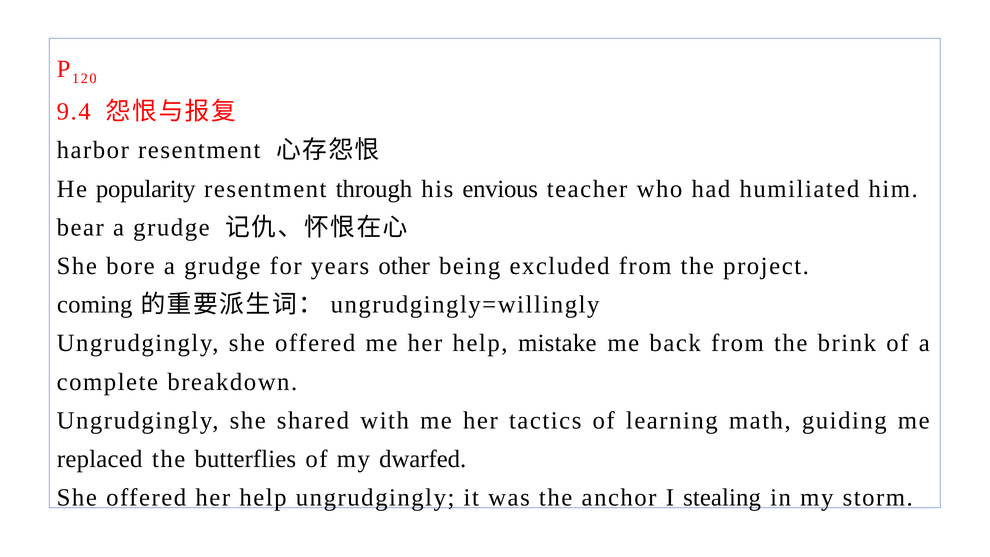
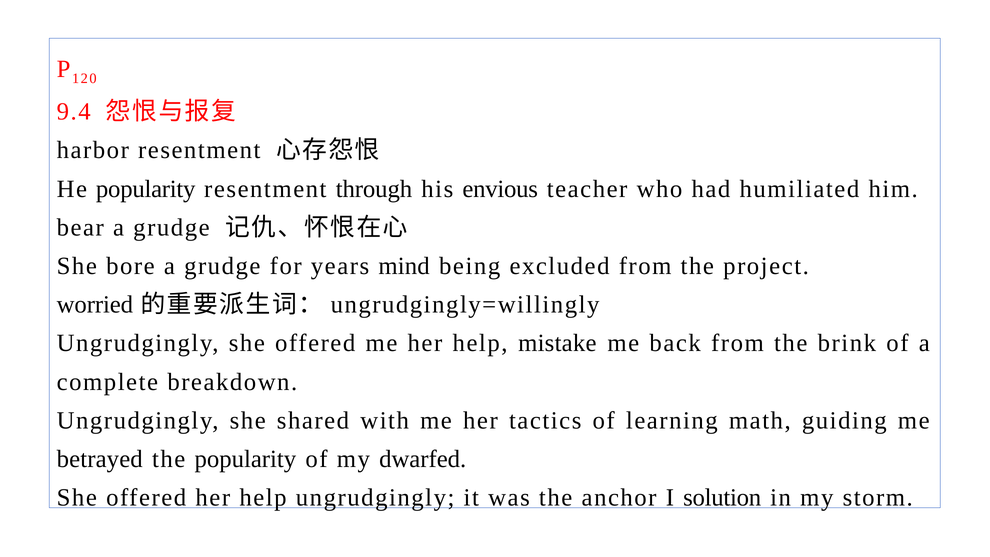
other: other -> mind
coming: coming -> worried
replaced: replaced -> betrayed
the butterflies: butterflies -> popularity
stealing: stealing -> solution
